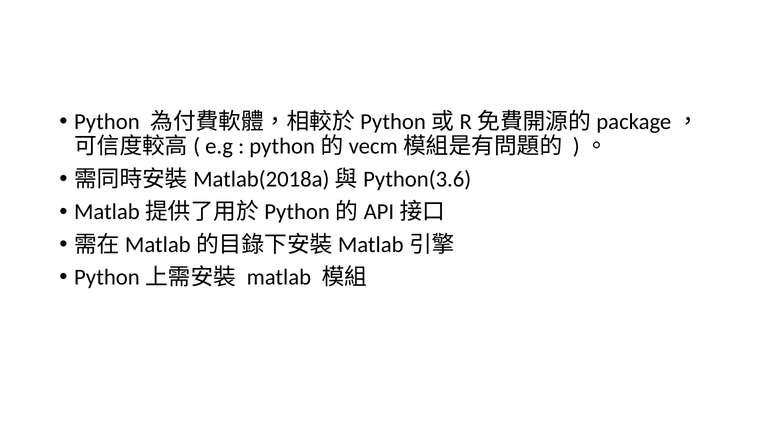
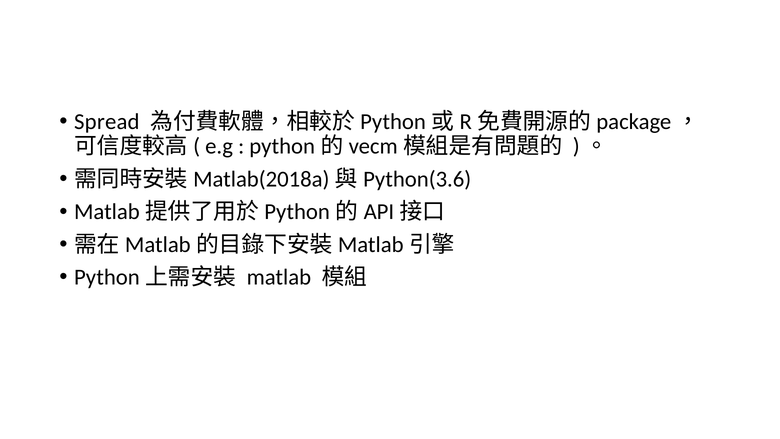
Python: Python -> Spread
